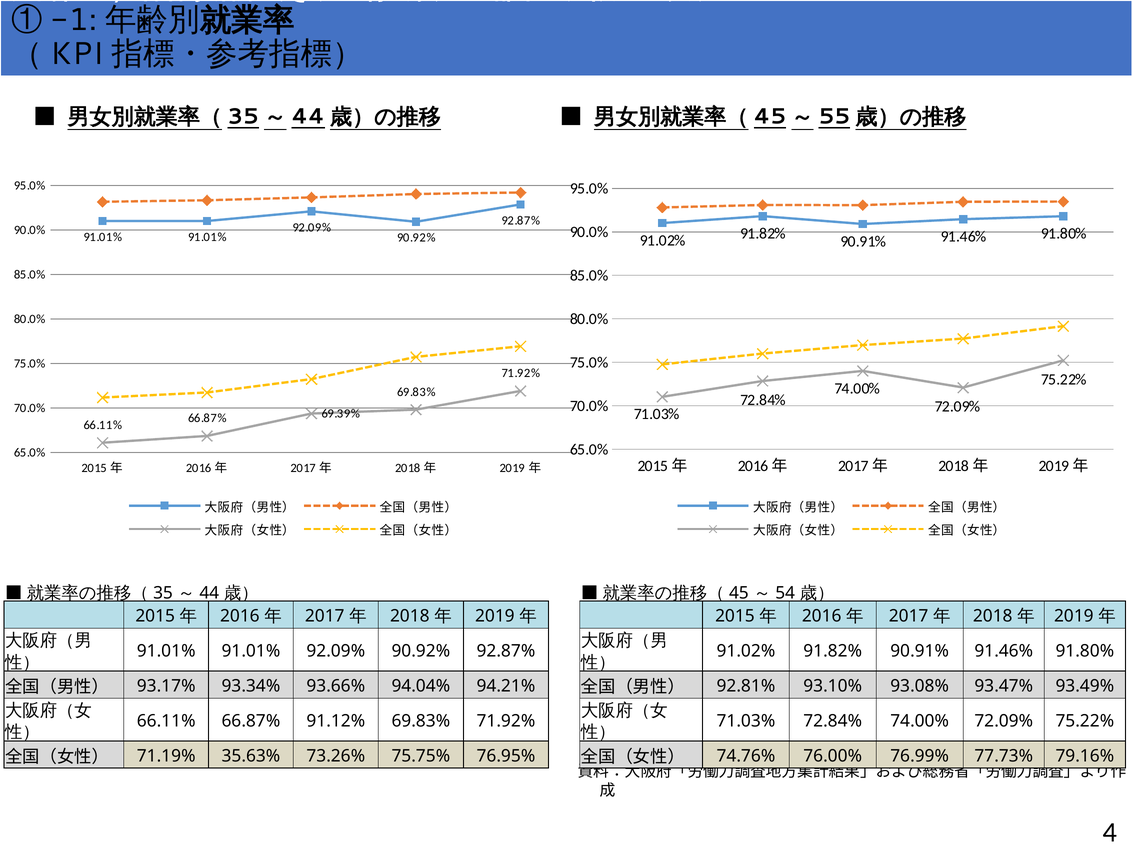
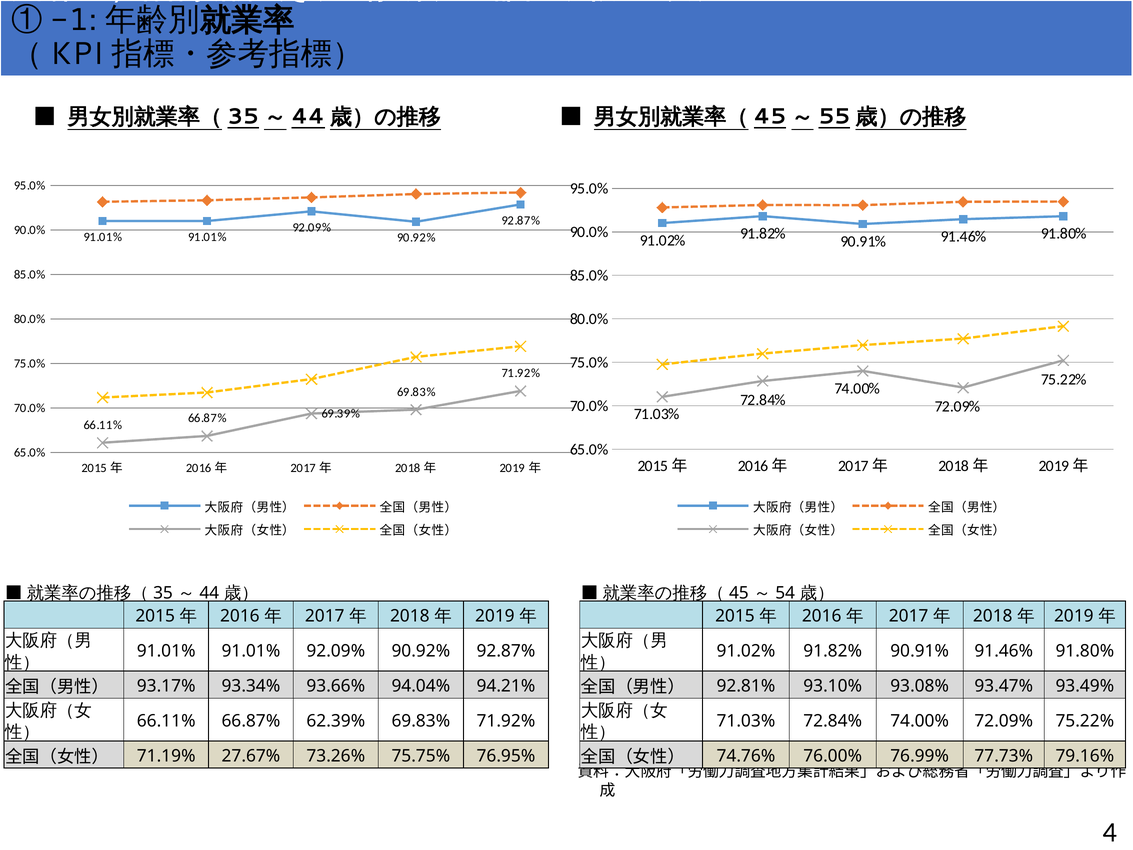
91.12%: 91.12% -> 62.39%
35.63%: 35.63% -> 27.67%
